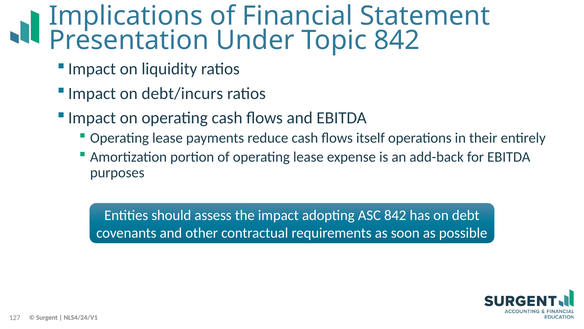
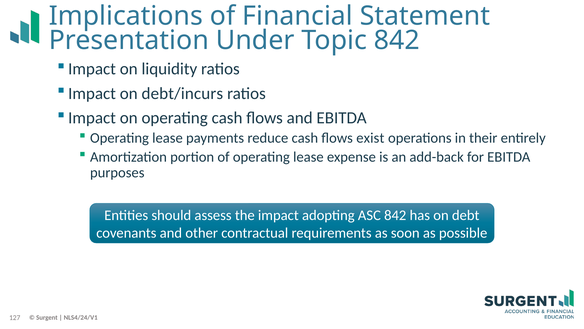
itself: itself -> exist
